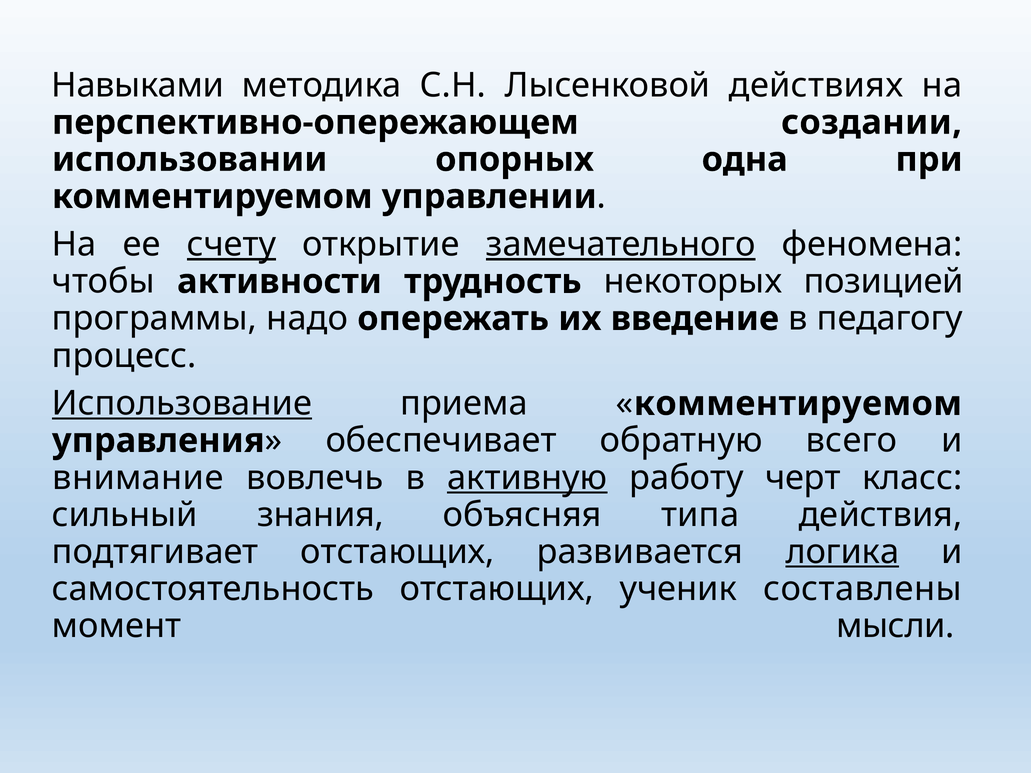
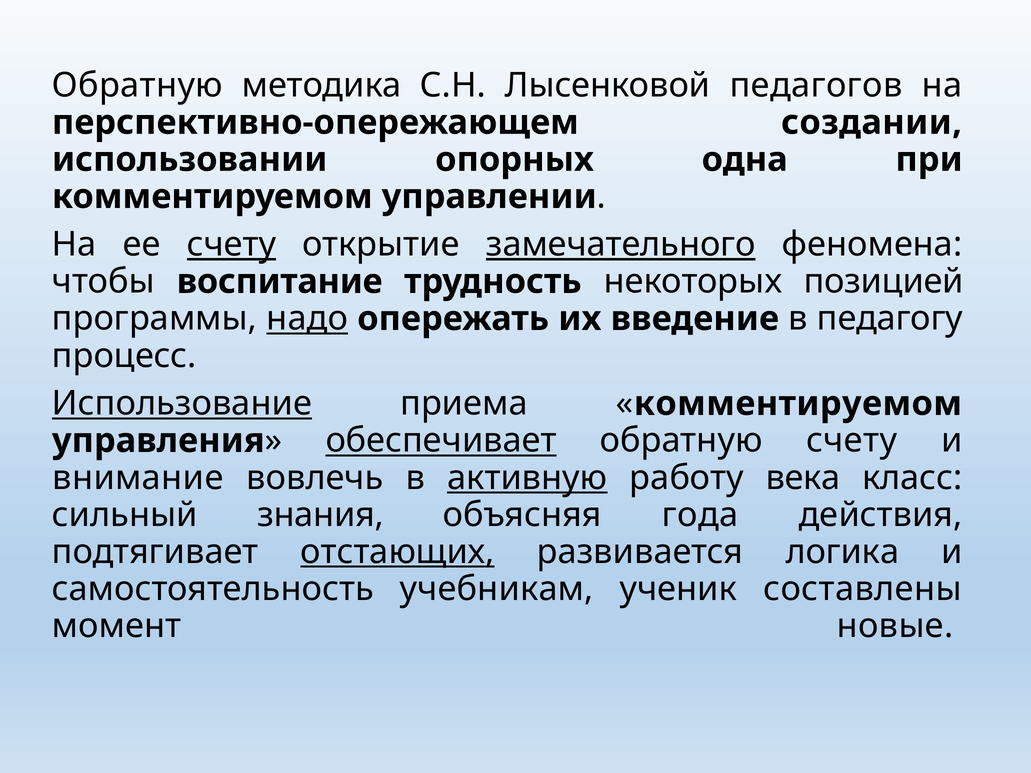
Навыками at (138, 85): Навыками -> Обратную
действиях: действиях -> педагогов
активности: активности -> воспитание
надо underline: none -> present
обеспечивает underline: none -> present
обратную всего: всего -> счету
черт: черт -> века
типа: типа -> года
отстающих at (398, 552) underline: none -> present
логика underline: present -> none
самостоятельность отстающих: отстающих -> учебникам
мысли: мысли -> новые
